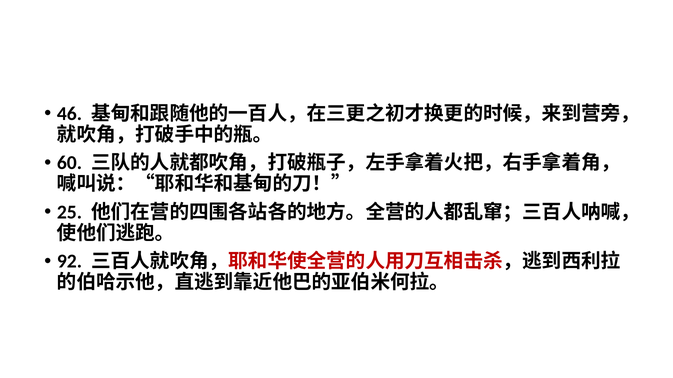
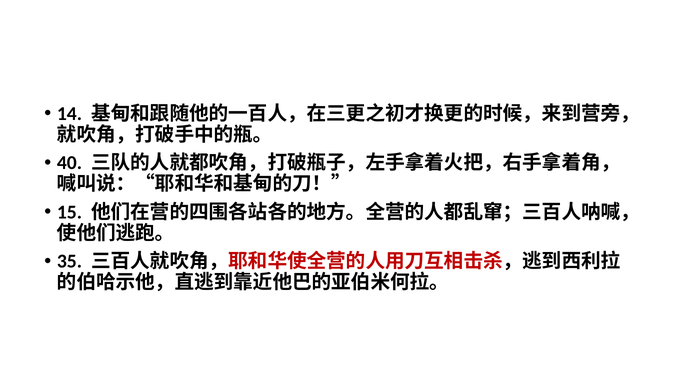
46: 46 -> 14
60: 60 -> 40
25: 25 -> 15
92: 92 -> 35
